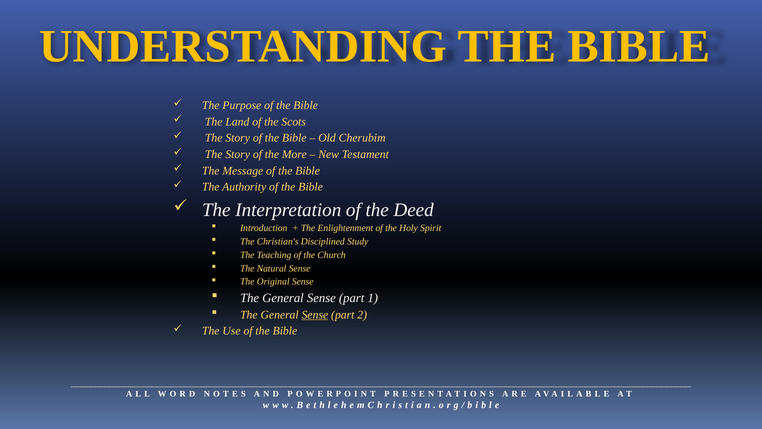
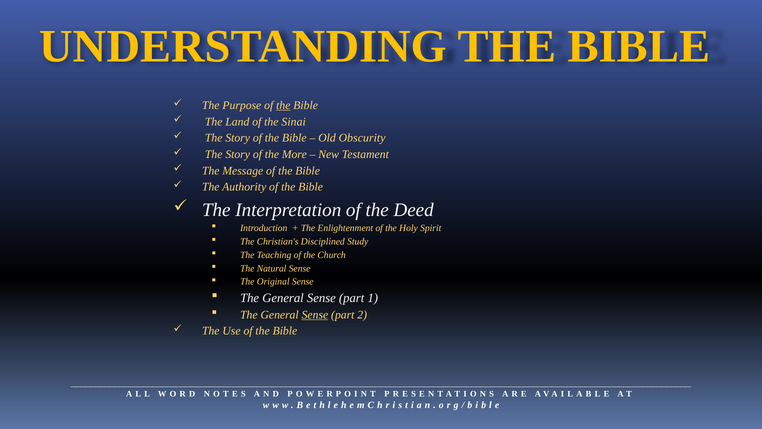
the at (283, 105) underline: none -> present
Scots: Scots -> Sinai
Cherubim: Cherubim -> Obscurity
